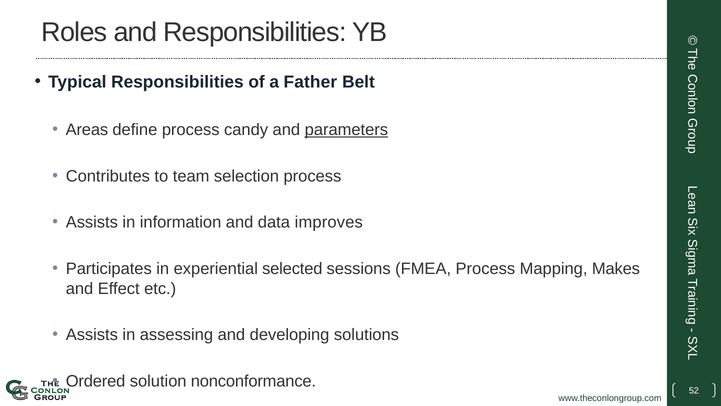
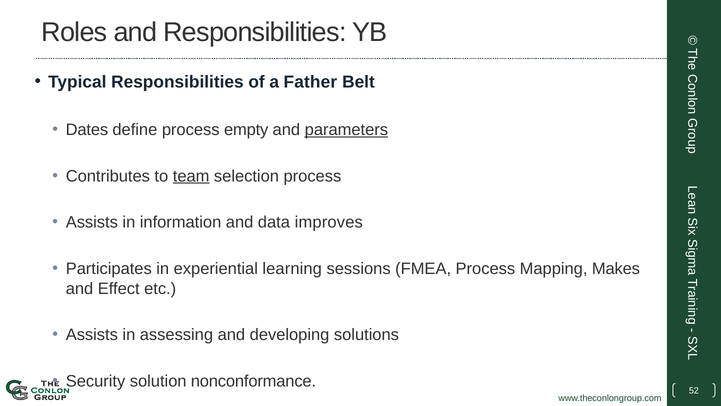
Areas: Areas -> Dates
candy: candy -> empty
team underline: none -> present
selected: selected -> learning
Ordered: Ordered -> Security
